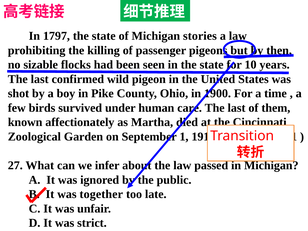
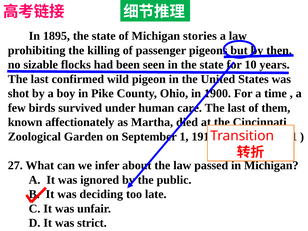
1797: 1797 -> 1895
together: together -> deciding
